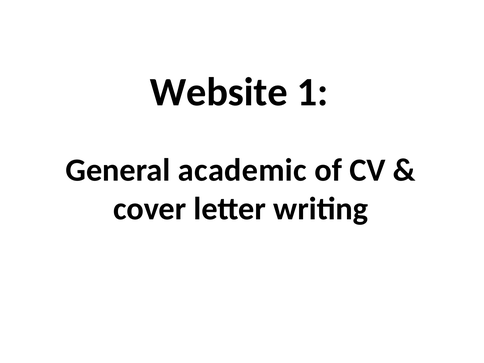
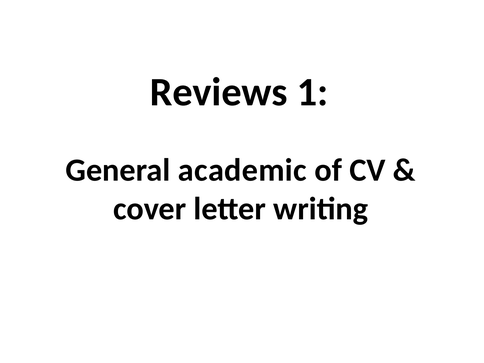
Website: Website -> Reviews
